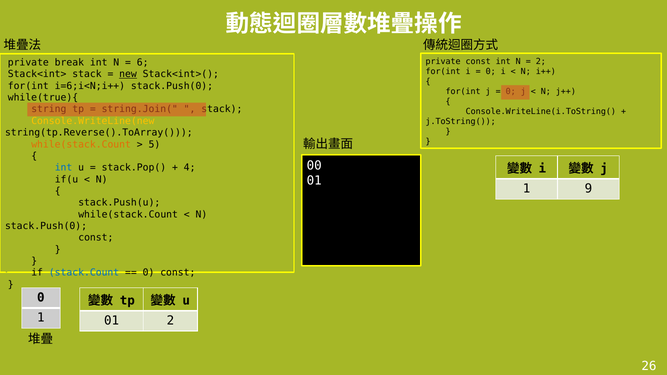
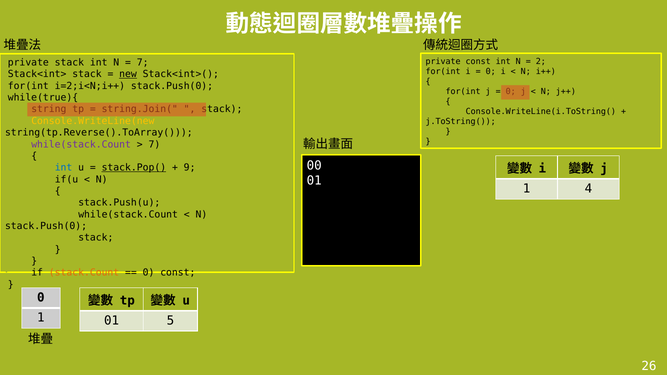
private break: break -> stack
6 at (143, 63): 6 -> 7
i=6;i<N;i++: i=6;i<N;i++ -> i=2;i<N;i++
while(stack.Count at (81, 144) colour: orange -> purple
5 at (154, 144): 5 -> 7
stack.Pop( underline: none -> present
4: 4 -> 9
9: 9 -> 4
const at (96, 238): const -> stack
stack.Count colour: blue -> orange
01 2: 2 -> 5
